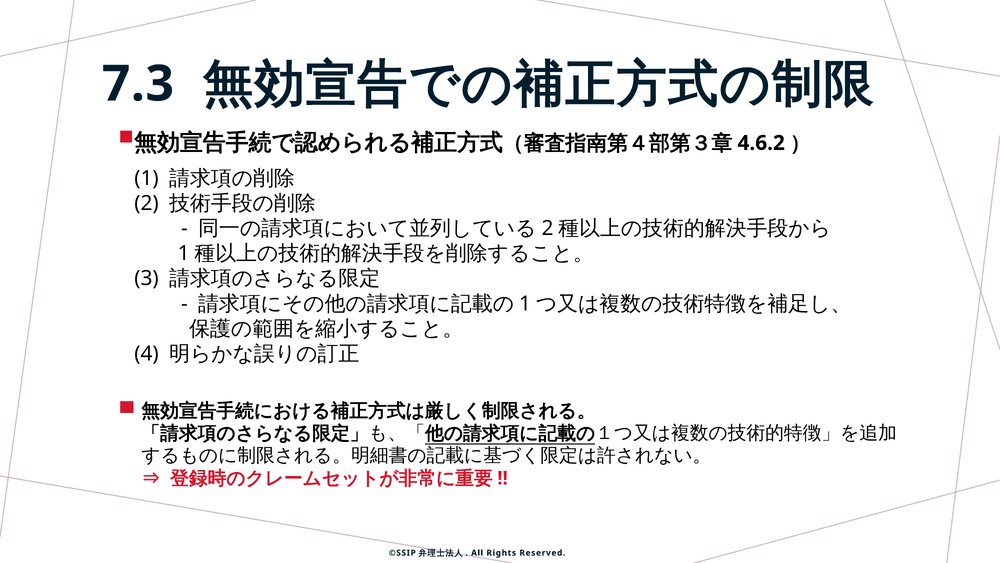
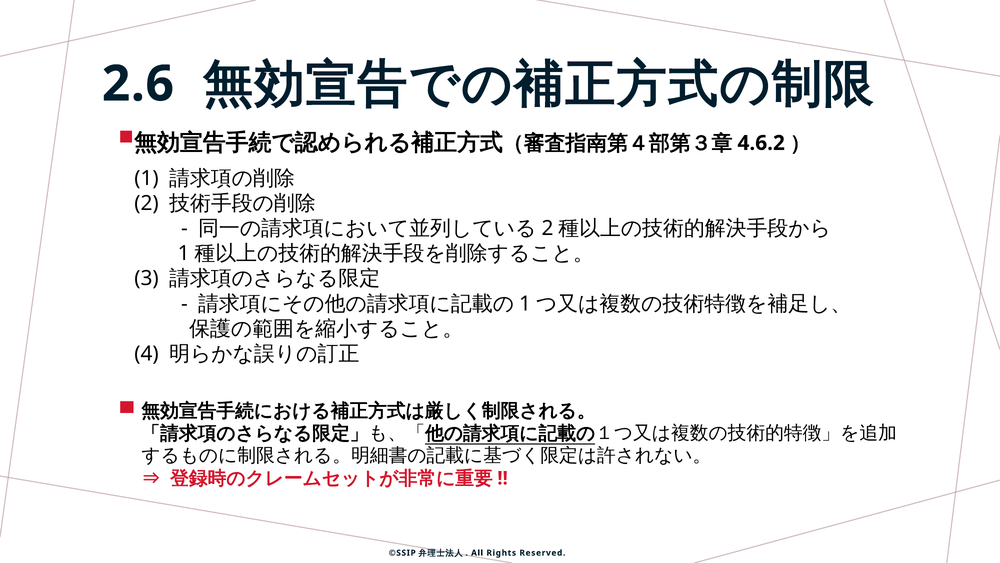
7.3: 7.3 -> 2.6
